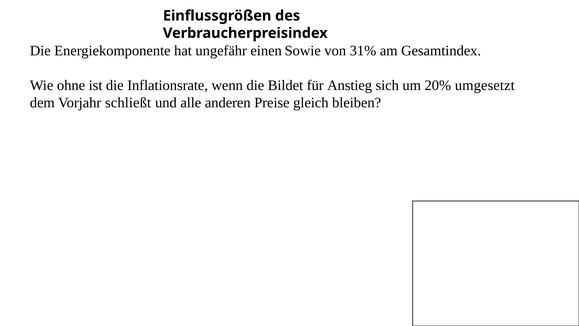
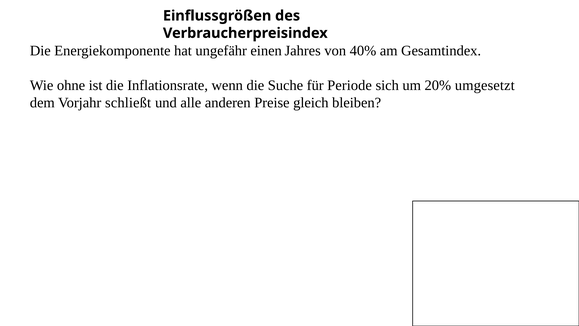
Sowie: Sowie -> Jahres
31%: 31% -> 40%
Bildet: Bildet -> Suche
Anstieg: Anstieg -> Periode
